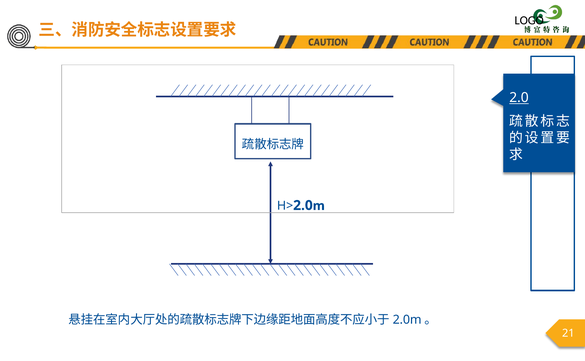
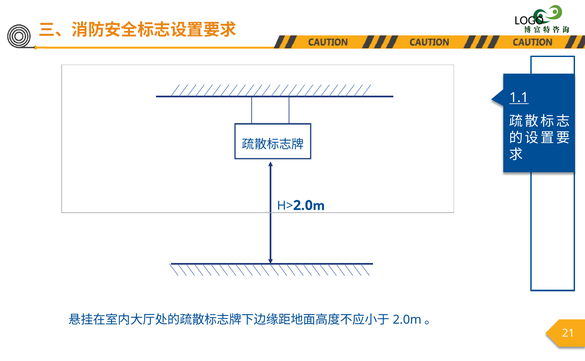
2.0: 2.0 -> 1.1
